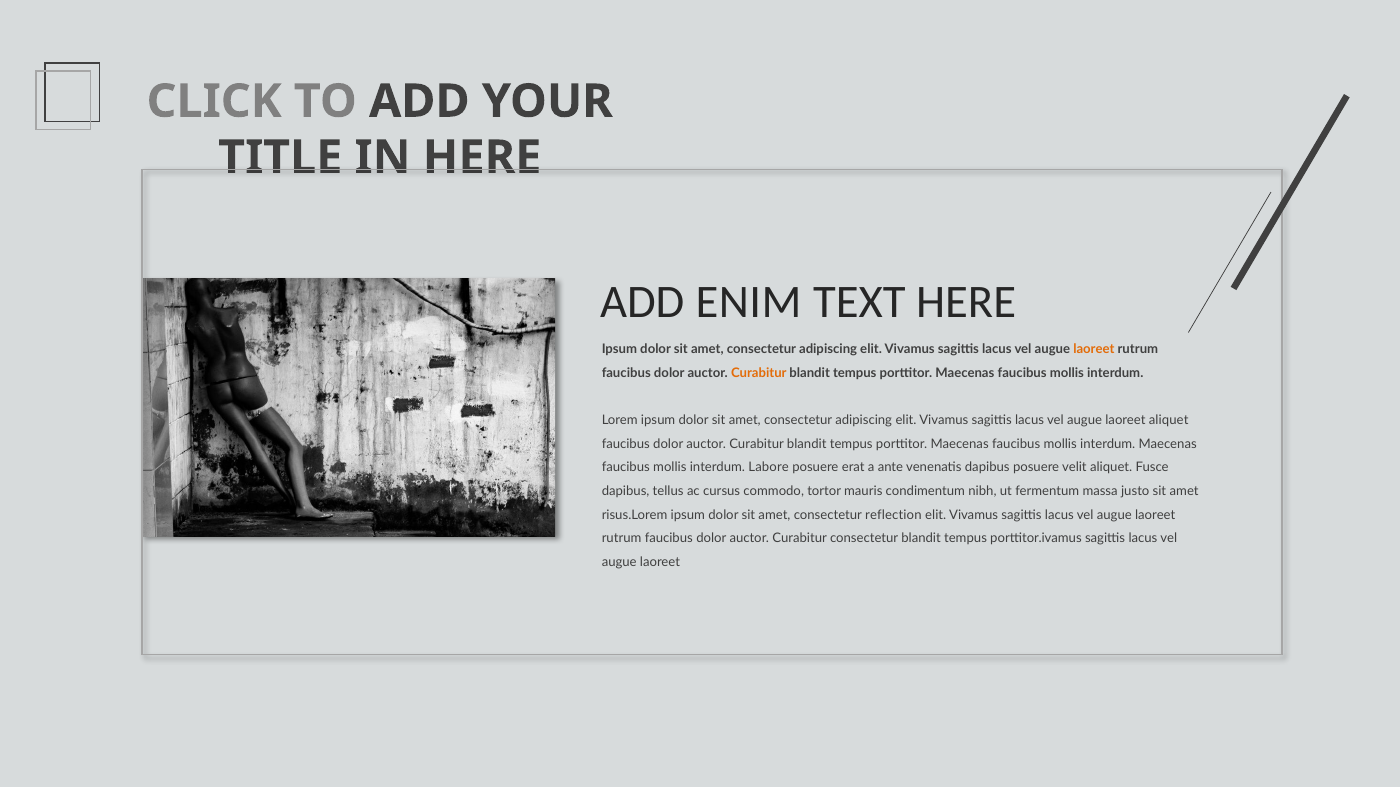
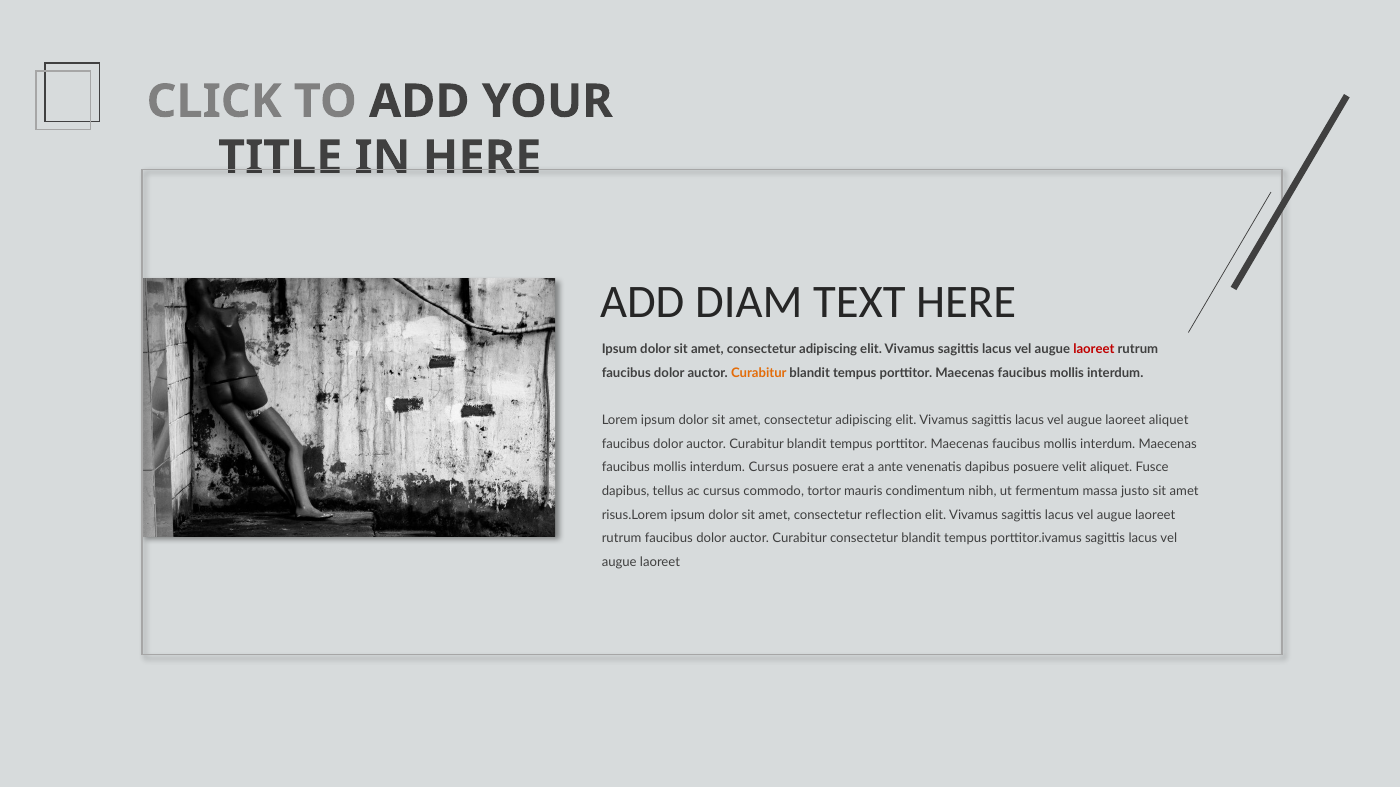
ENIM: ENIM -> DIAM
laoreet at (1094, 349) colour: orange -> red
interdum Labore: Labore -> Cursus
